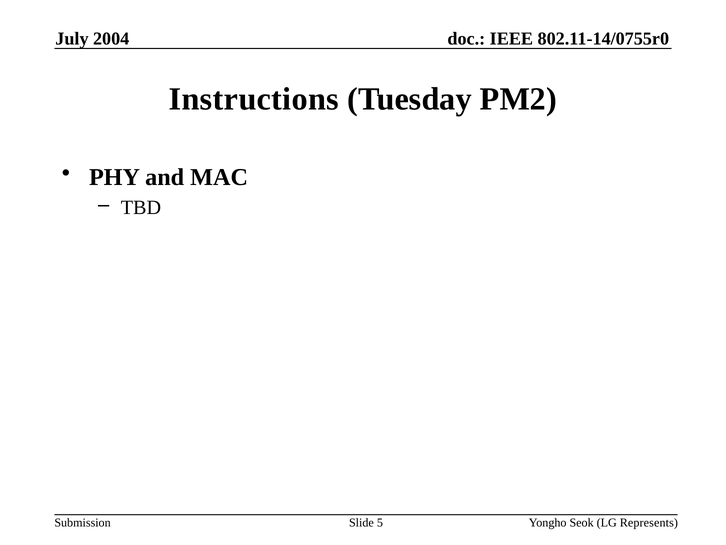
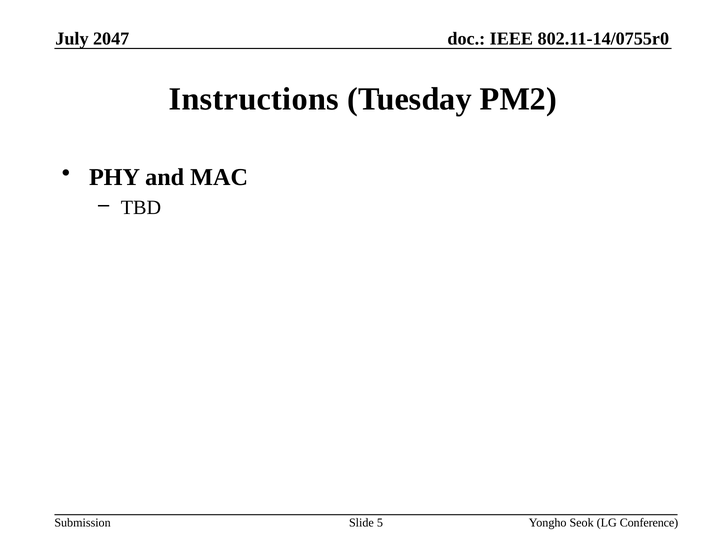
2004: 2004 -> 2047
Represents: Represents -> Conference
